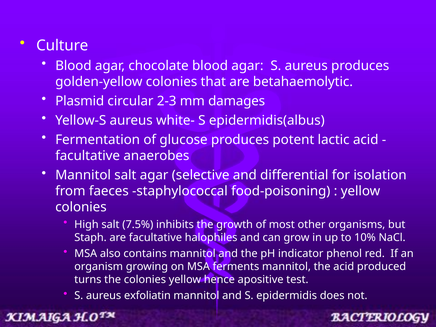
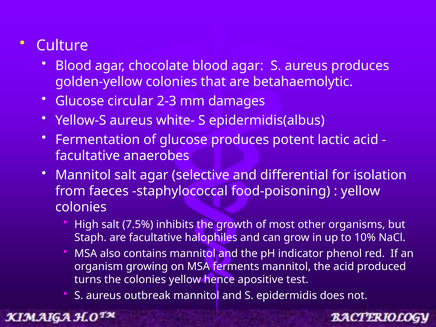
Plasmid at (80, 101): Plasmid -> Glucose
exfoliatin: exfoliatin -> outbreak
